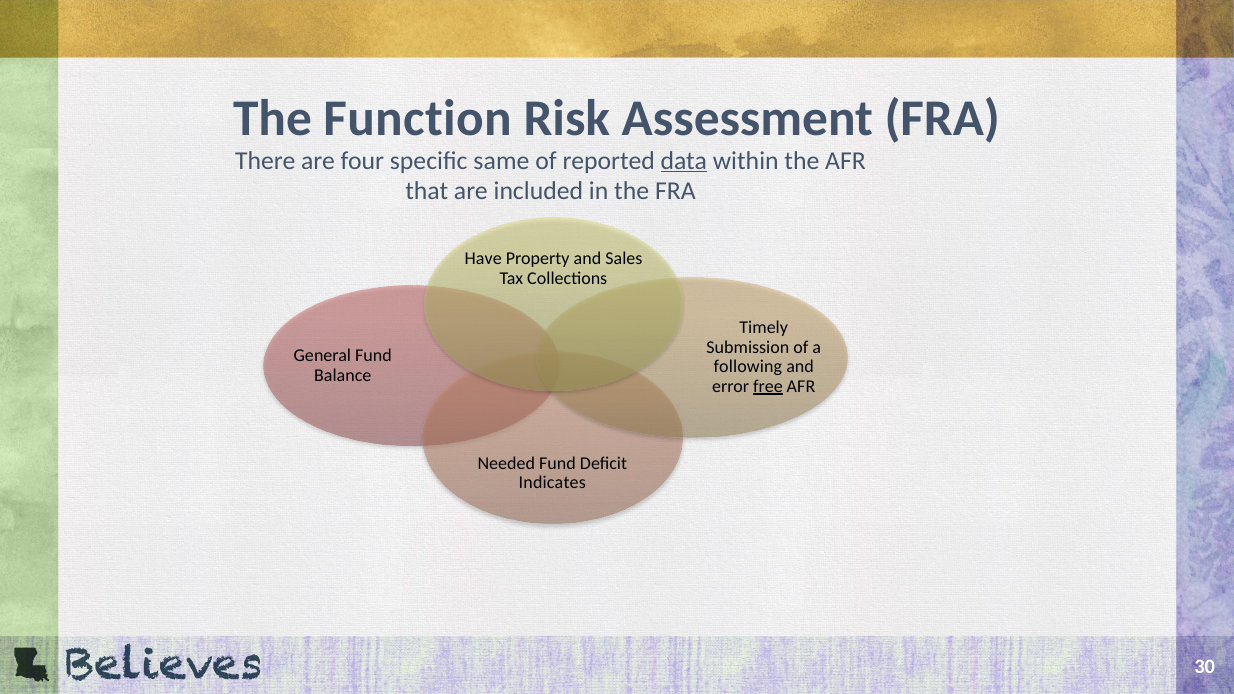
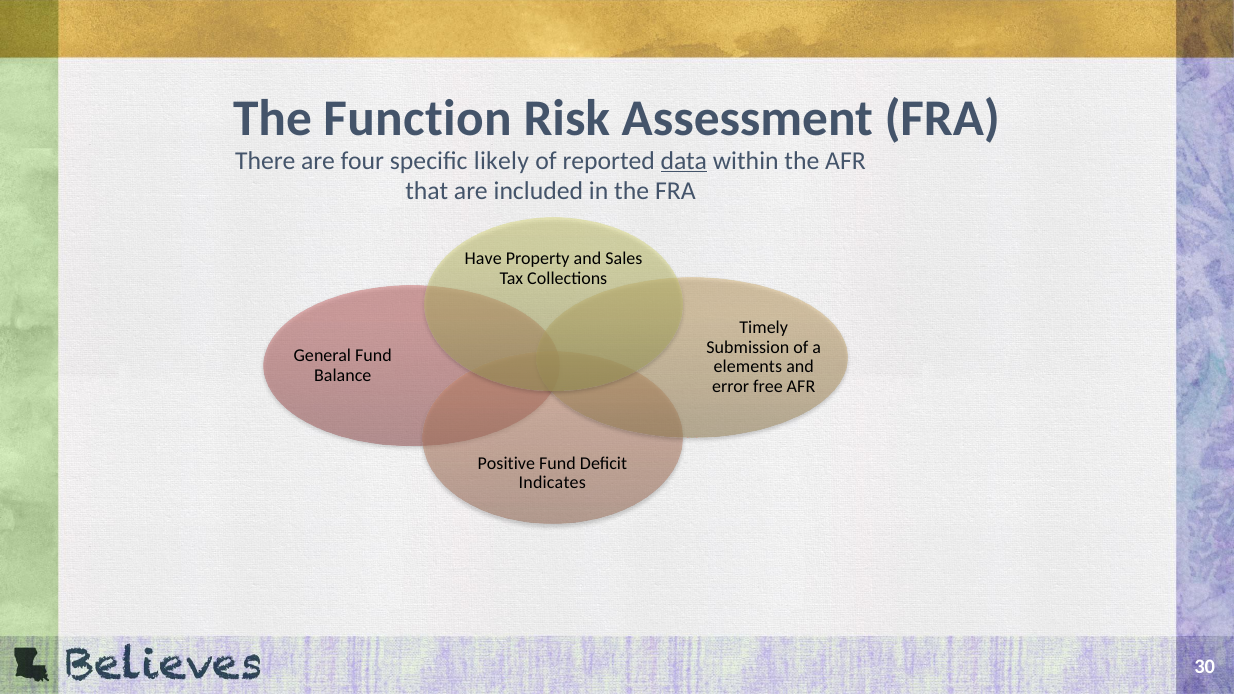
same: same -> likely
following: following -> elements
free underline: present -> none
Needed: Needed -> Positive
